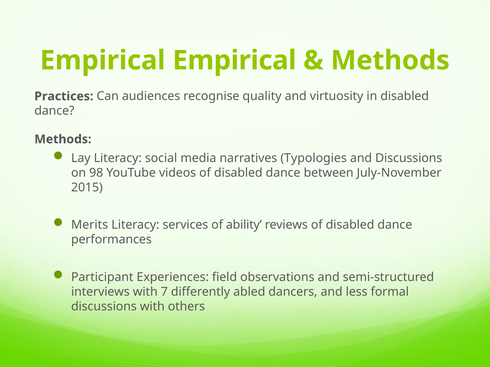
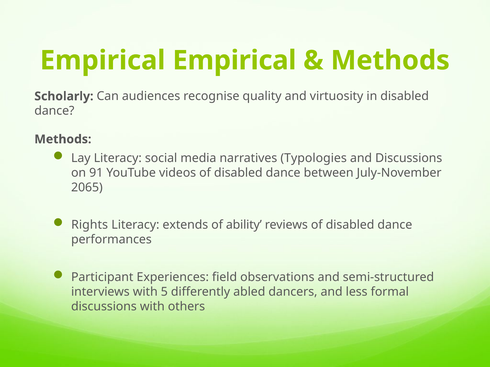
Practices: Practices -> Scholarly
98: 98 -> 91
2015: 2015 -> 2065
Merits: Merits -> Rights
services: services -> extends
7: 7 -> 5
